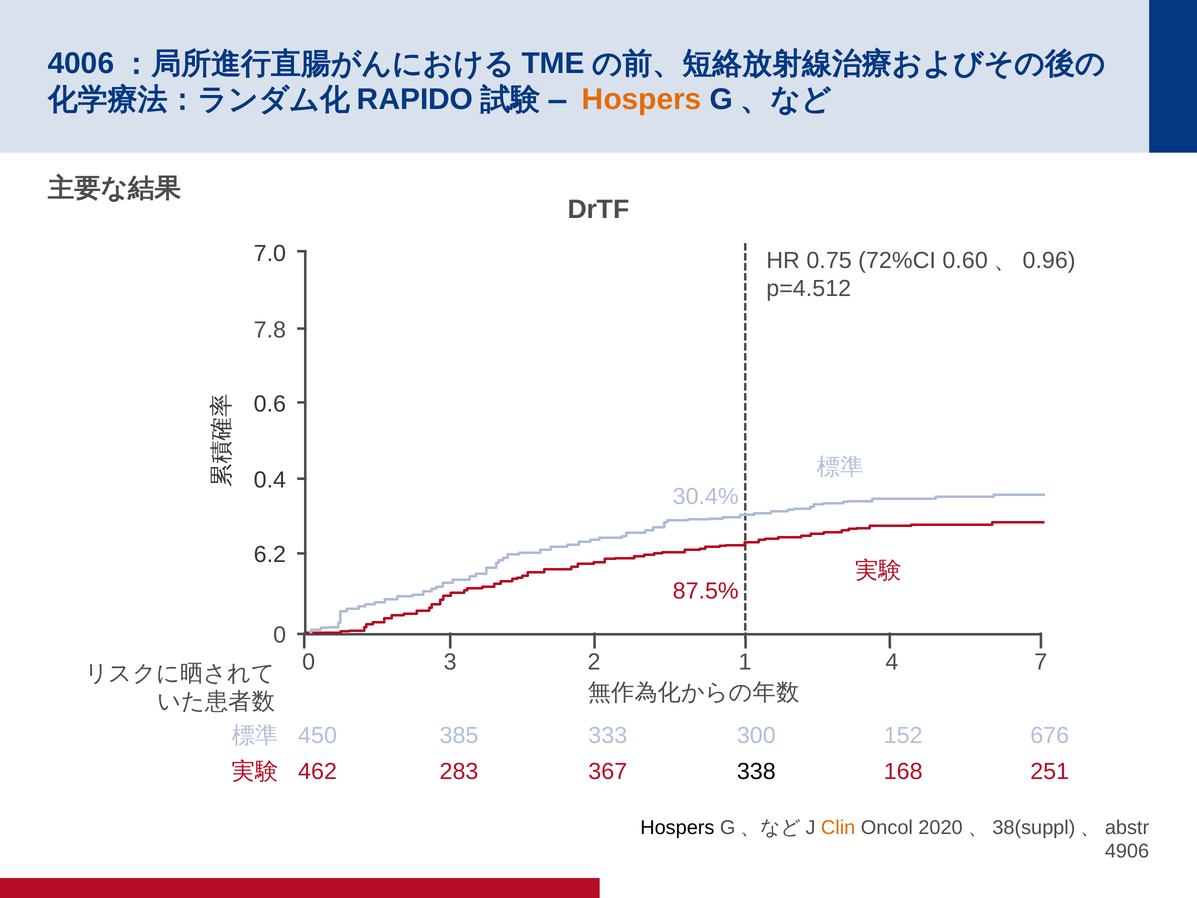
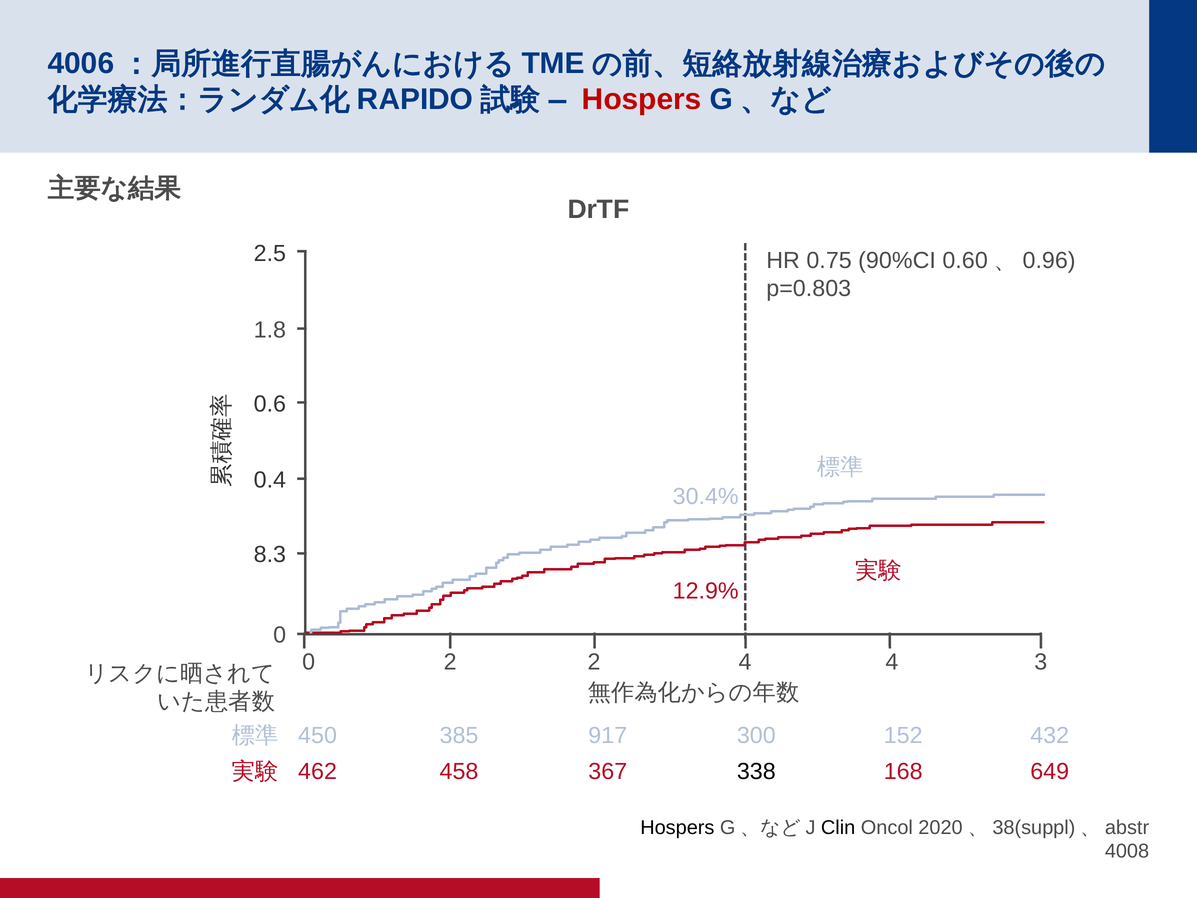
Hospers at (642, 99) colour: orange -> red
7.0: 7.0 -> 2.5
72%CI: 72%CI -> 90%CI
p=4.512: p=4.512 -> p=0.803
7.8: 7.8 -> 1.8
6.2: 6.2 -> 8.3
87.5%: 87.5% -> 12.9%
0 3: 3 -> 2
2 1: 1 -> 4
7: 7 -> 3
333: 333 -> 917
676: 676 -> 432
283: 283 -> 458
251: 251 -> 649
Clin colour: orange -> black
4906: 4906 -> 4008
